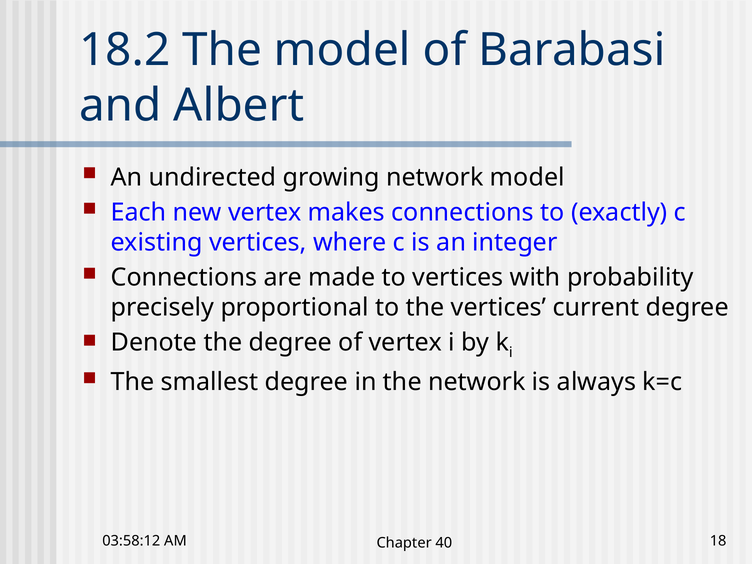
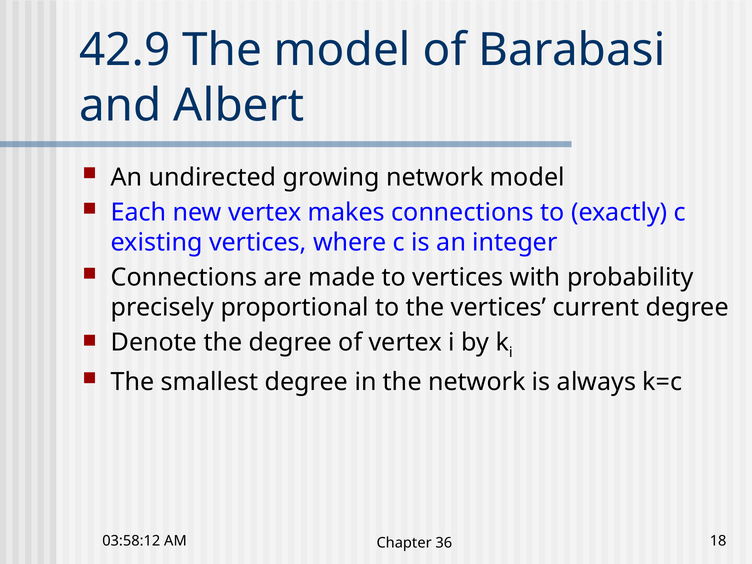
18.2: 18.2 -> 42.9
40: 40 -> 36
